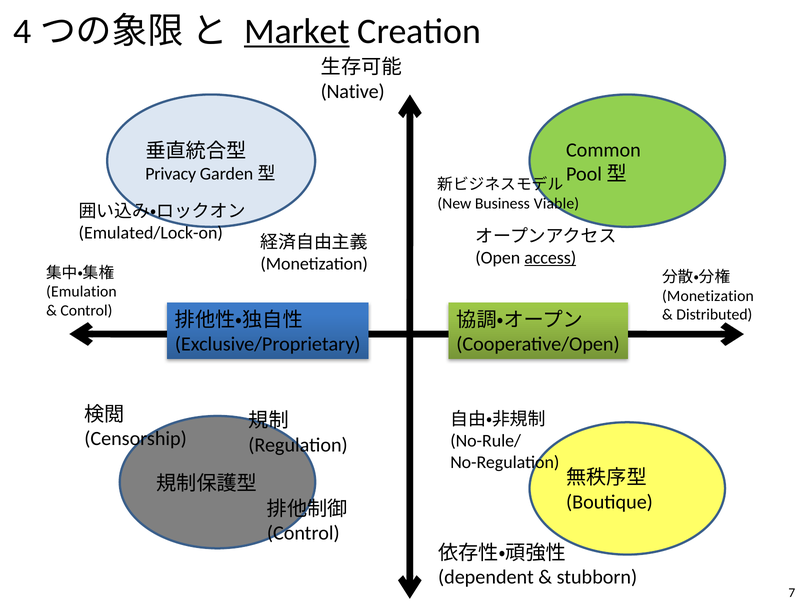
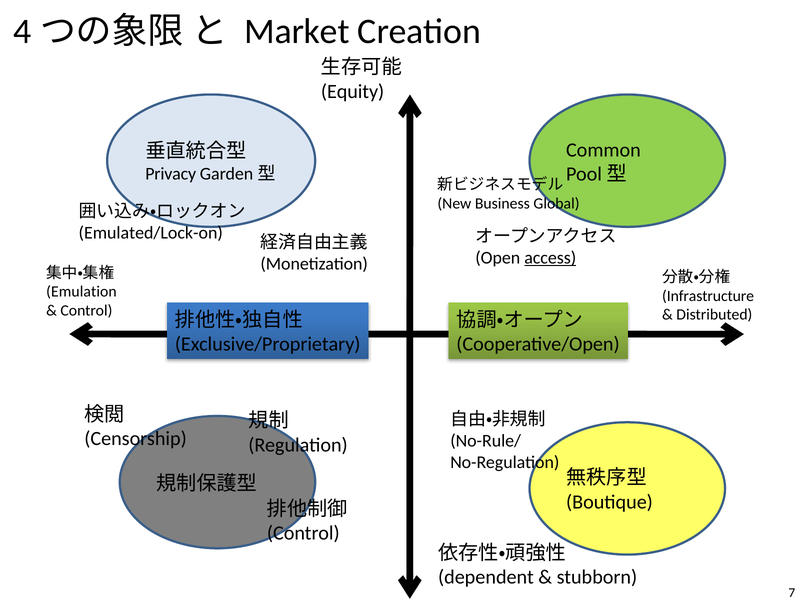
Market underline: present -> none
Native: Native -> Equity
Viable: Viable -> Global
Monetization at (708, 296): Monetization -> Infrastructure
